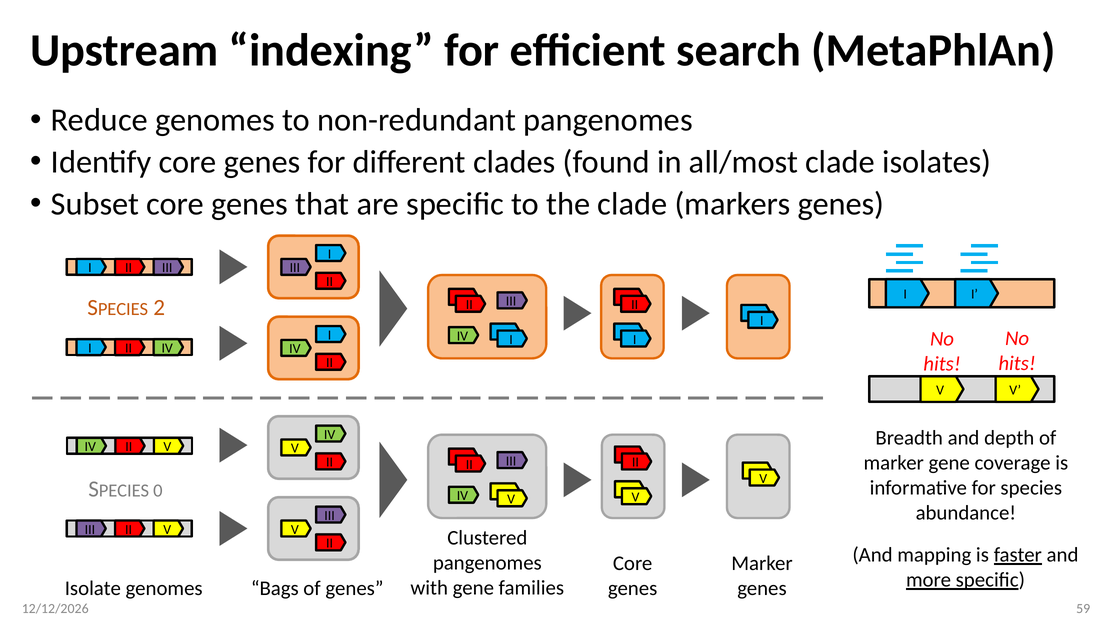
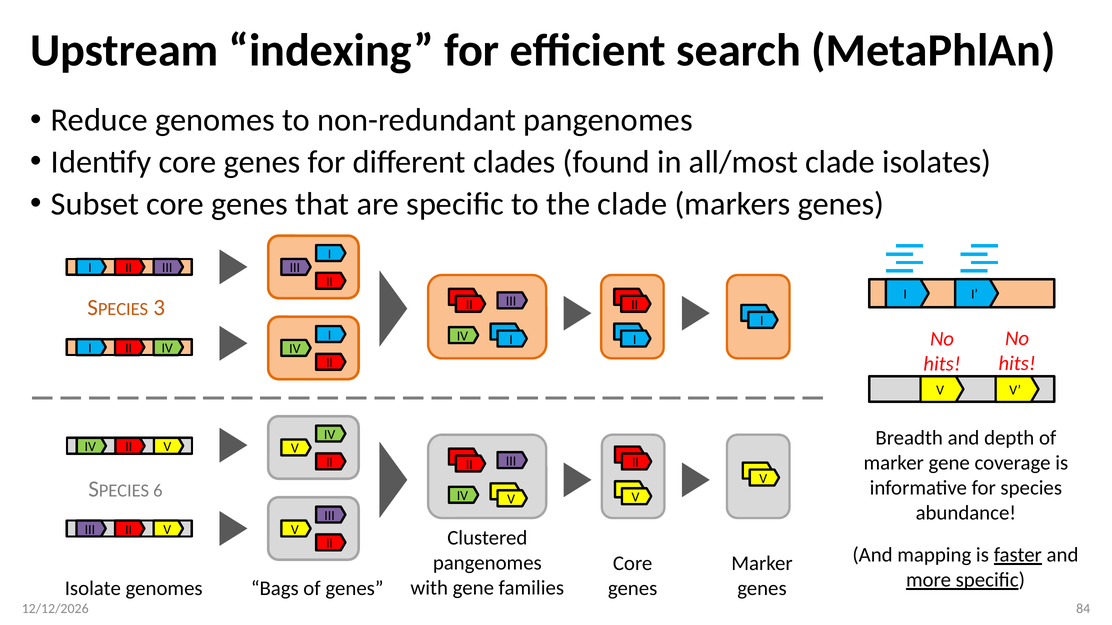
2: 2 -> 3
0: 0 -> 6
59: 59 -> 84
